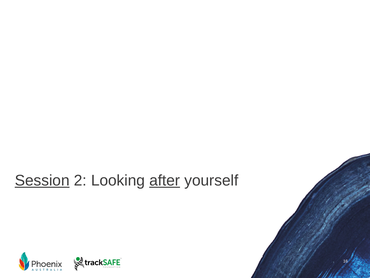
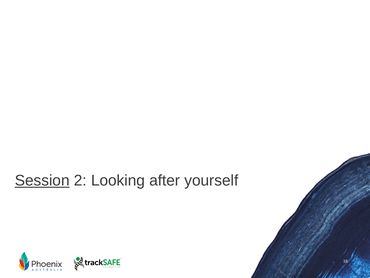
after underline: present -> none
